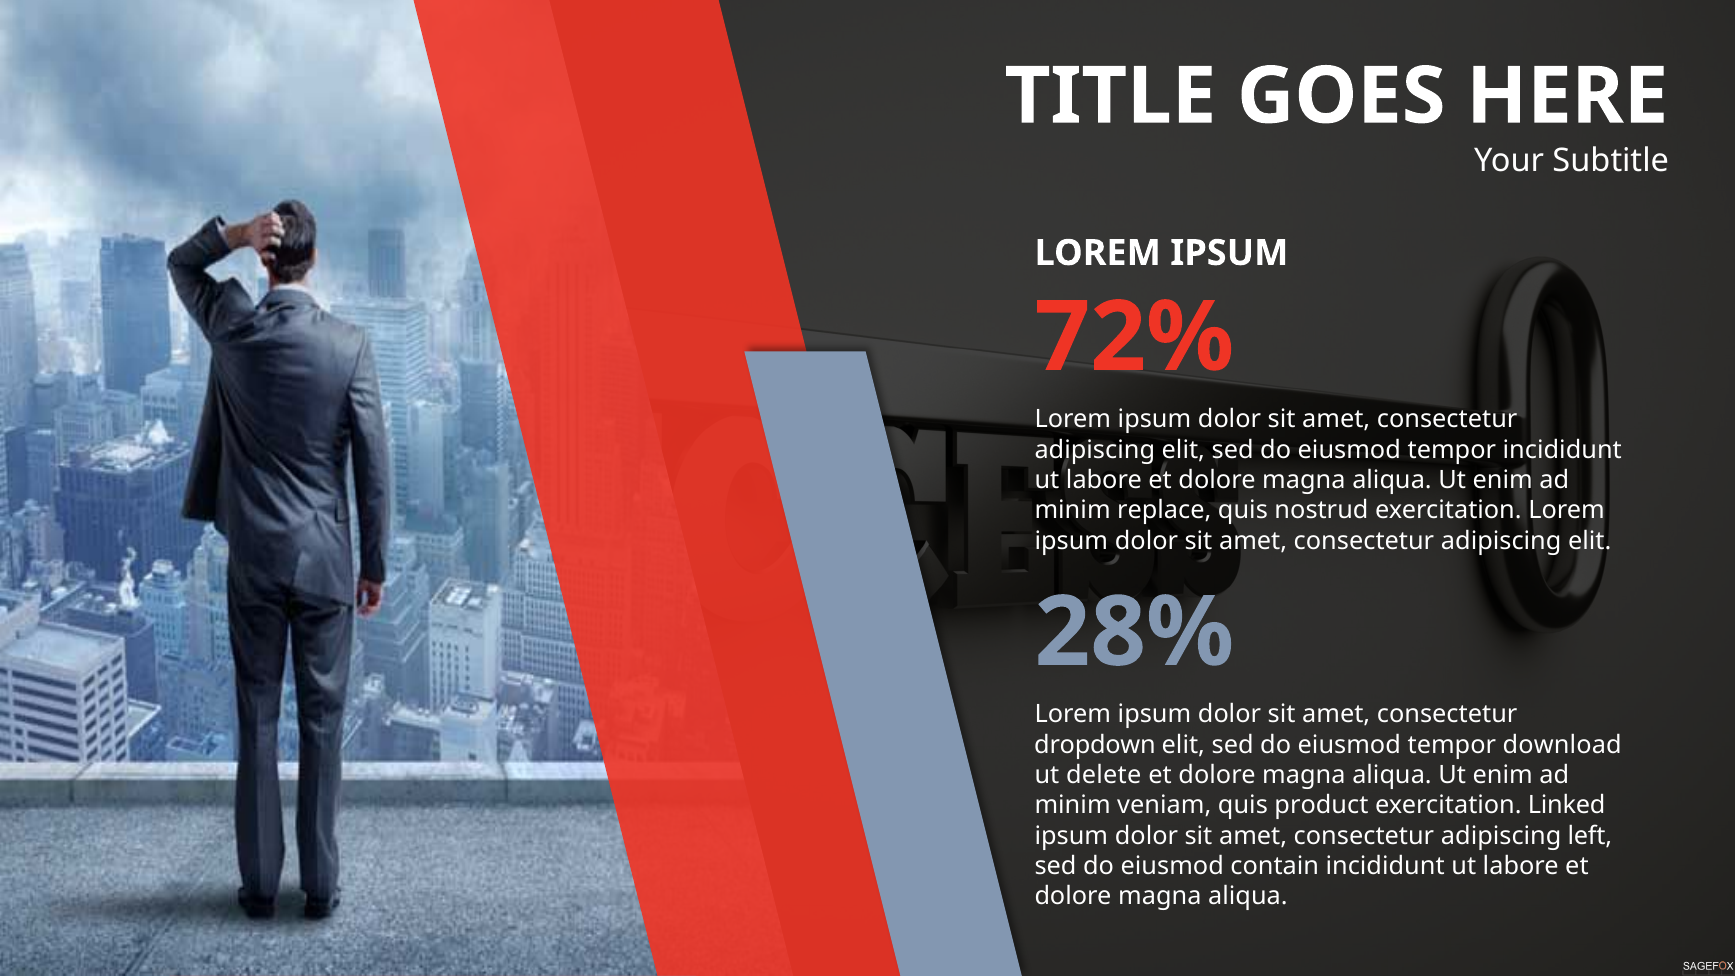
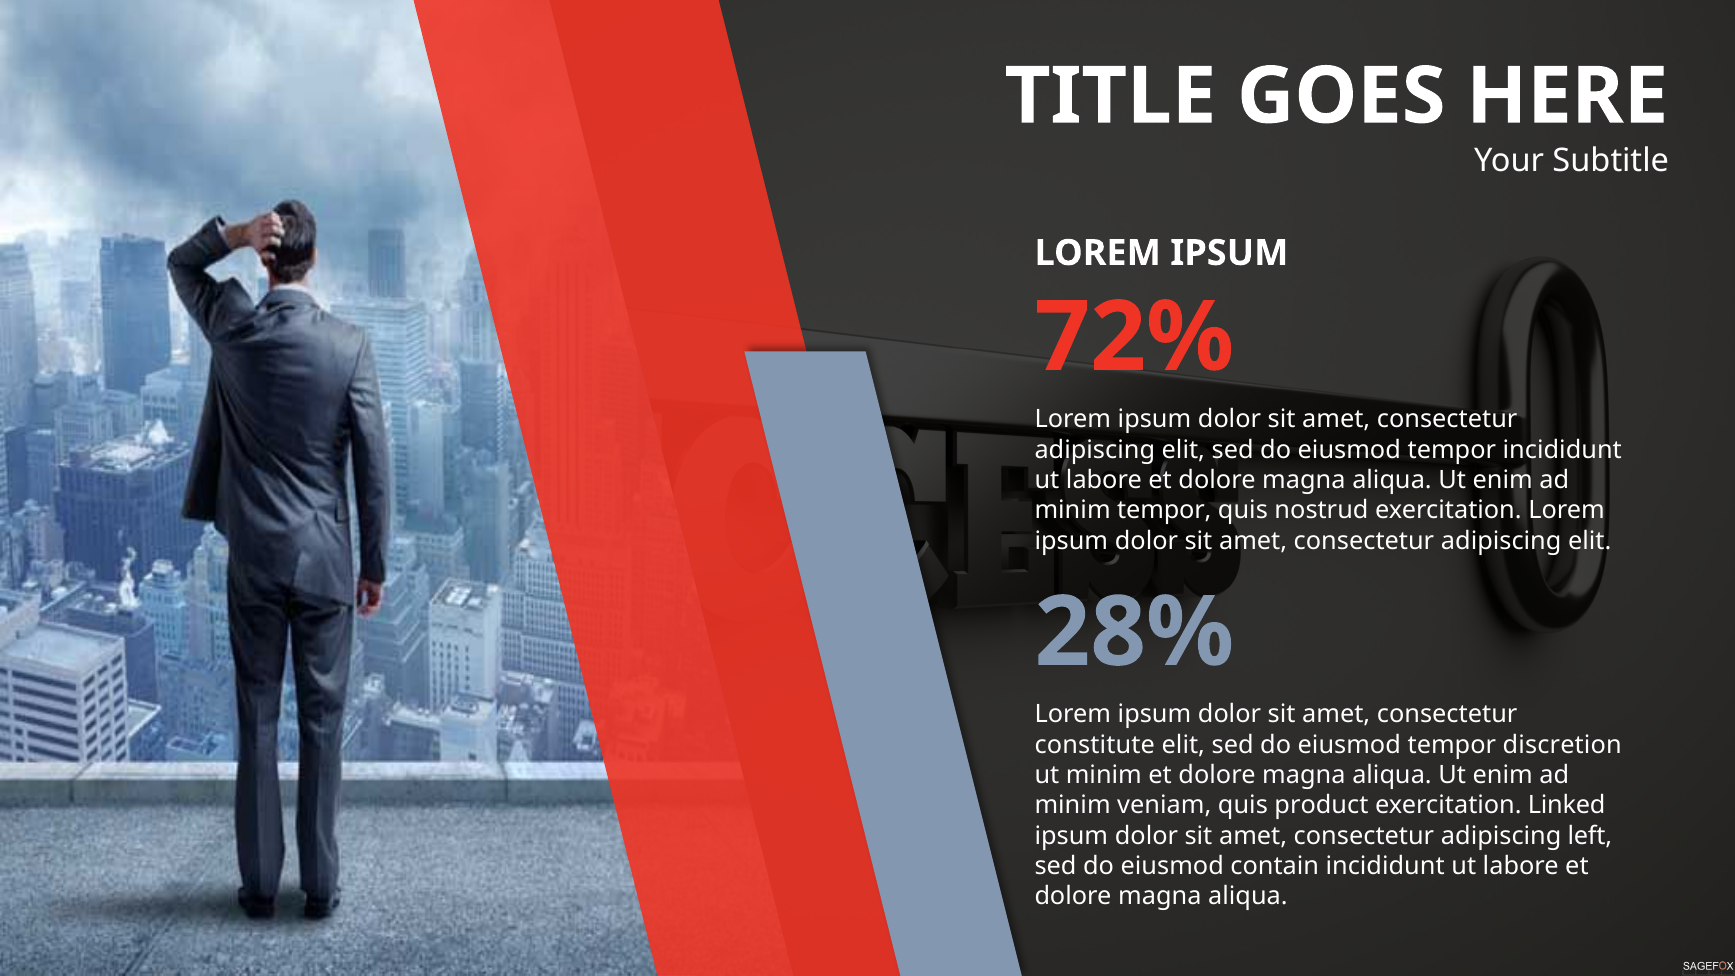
minim replace: replace -> tempor
dropdown: dropdown -> constitute
download: download -> discretion
ut delete: delete -> minim
